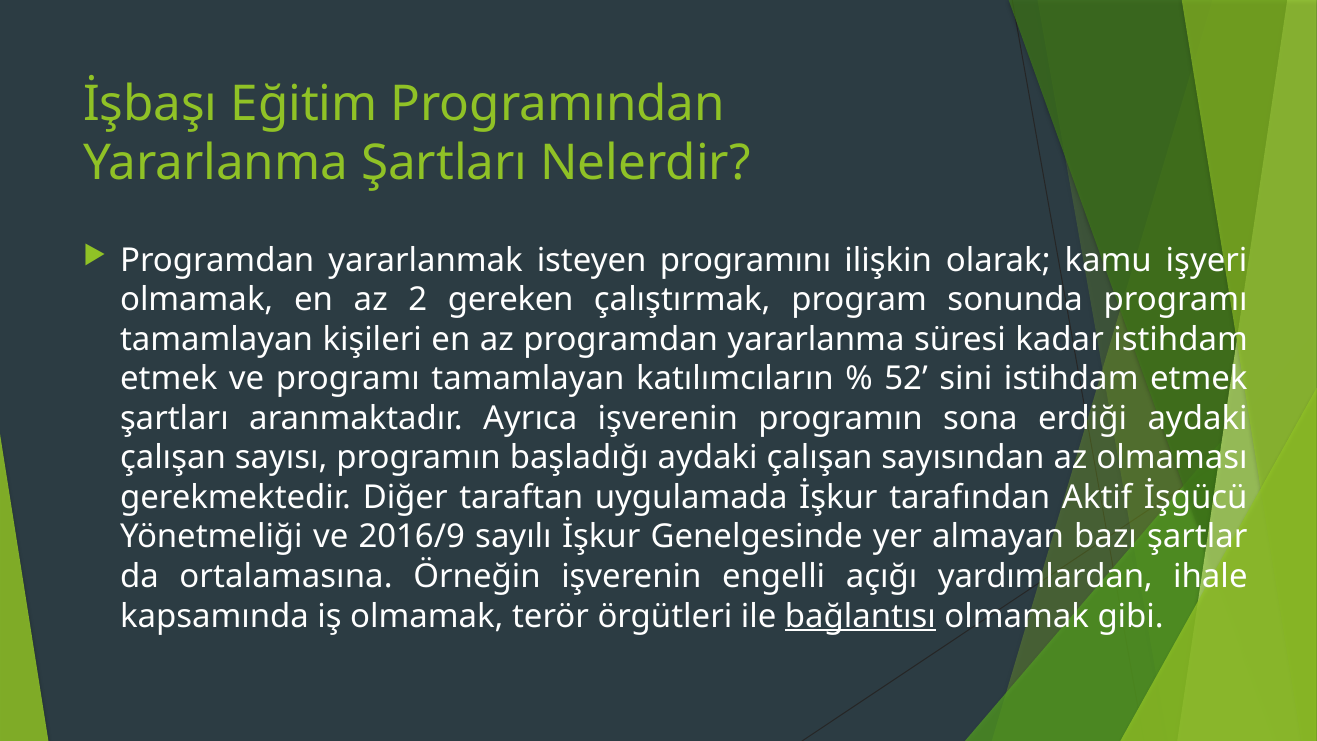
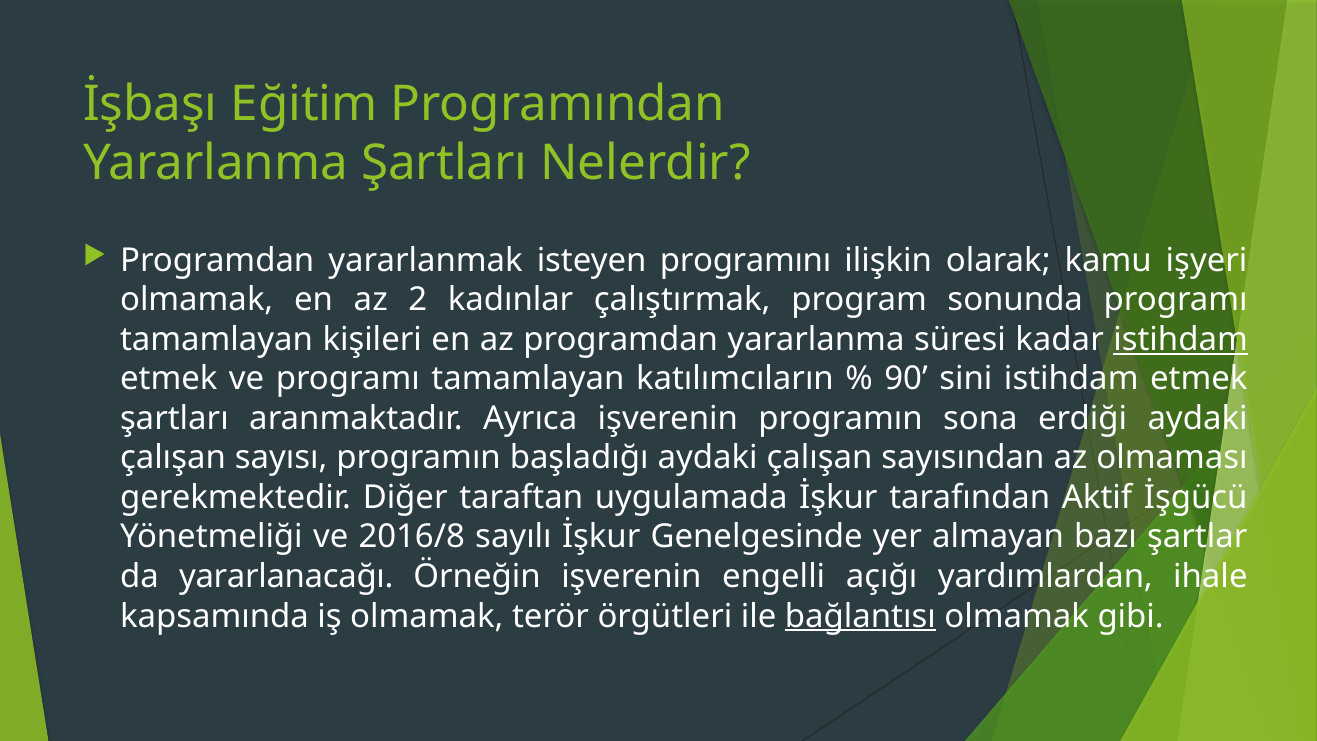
gereken: gereken -> kadınlar
istihdam at (1181, 339) underline: none -> present
52: 52 -> 90
2016/9: 2016/9 -> 2016/8
ortalamasına: ortalamasına -> yararlanacağı
